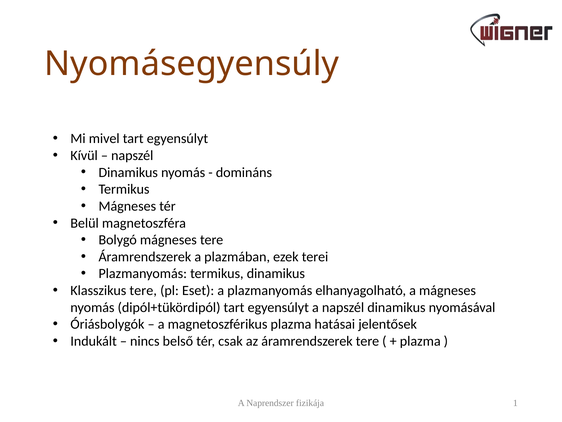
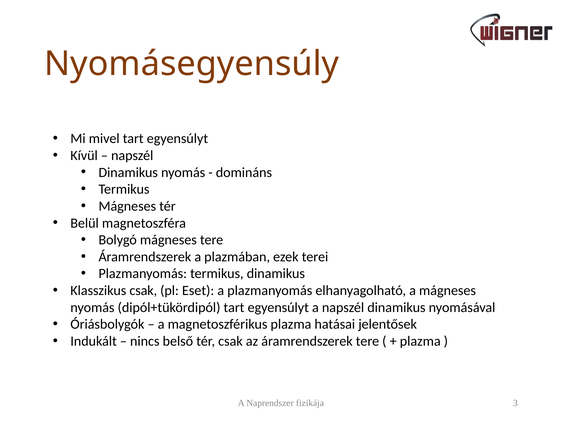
Klasszikus tere: tere -> csak
1: 1 -> 3
